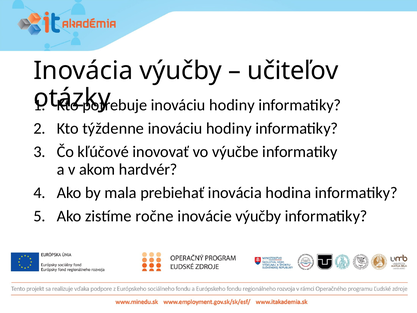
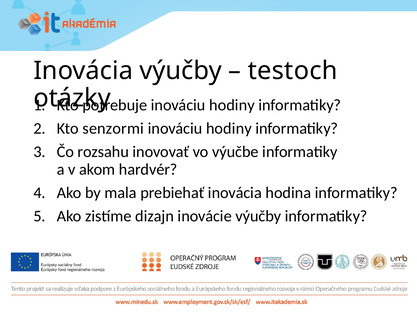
učiteľov: učiteľov -> testoch
týždenne: týždenne -> senzormi
kľúčové: kľúčové -> rozsahu
ročne: ročne -> dizajn
